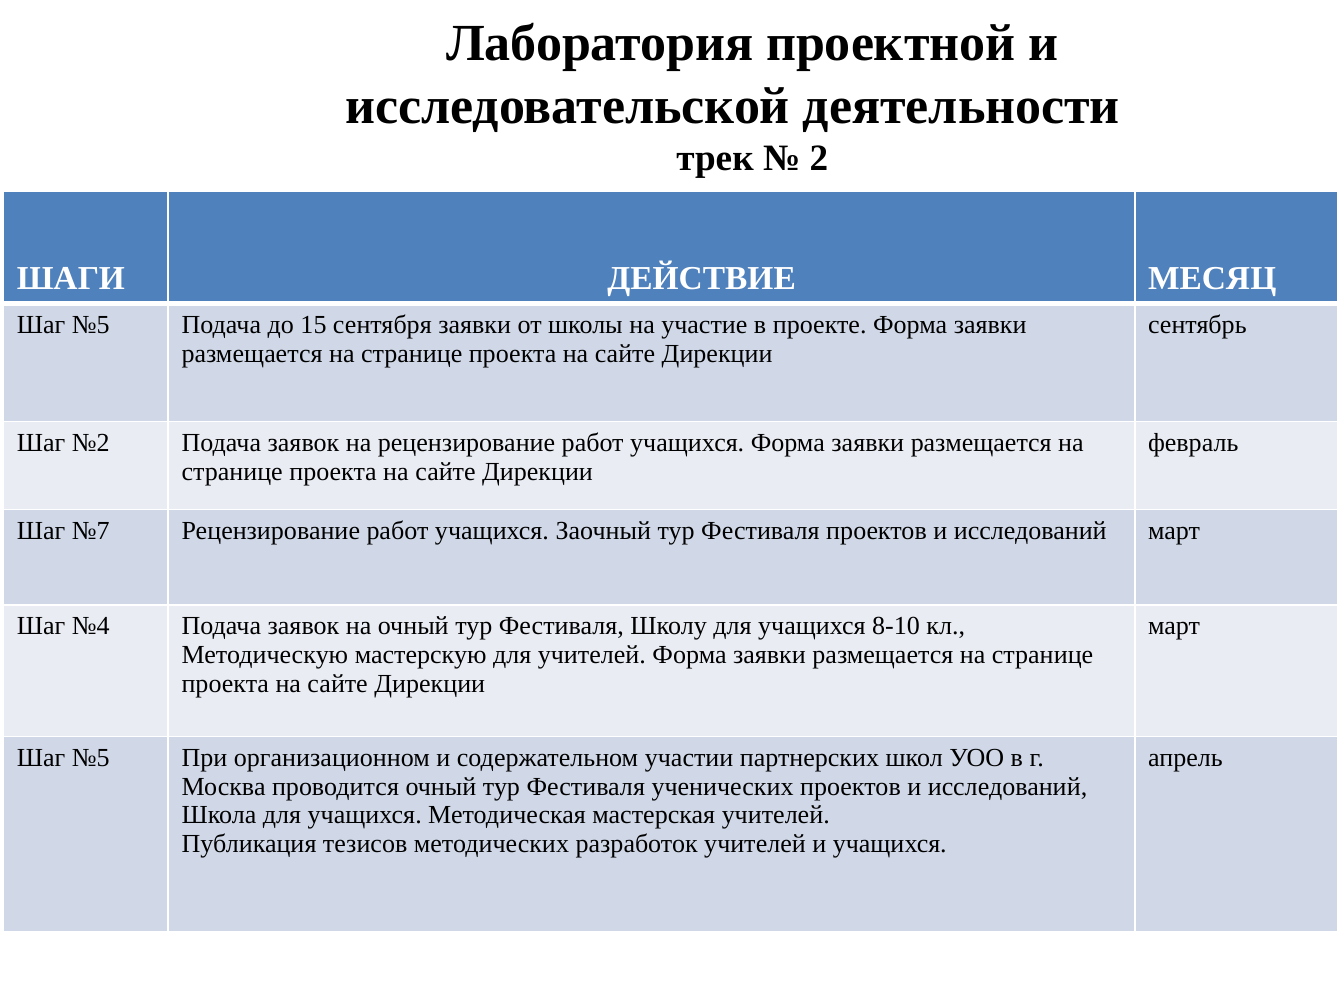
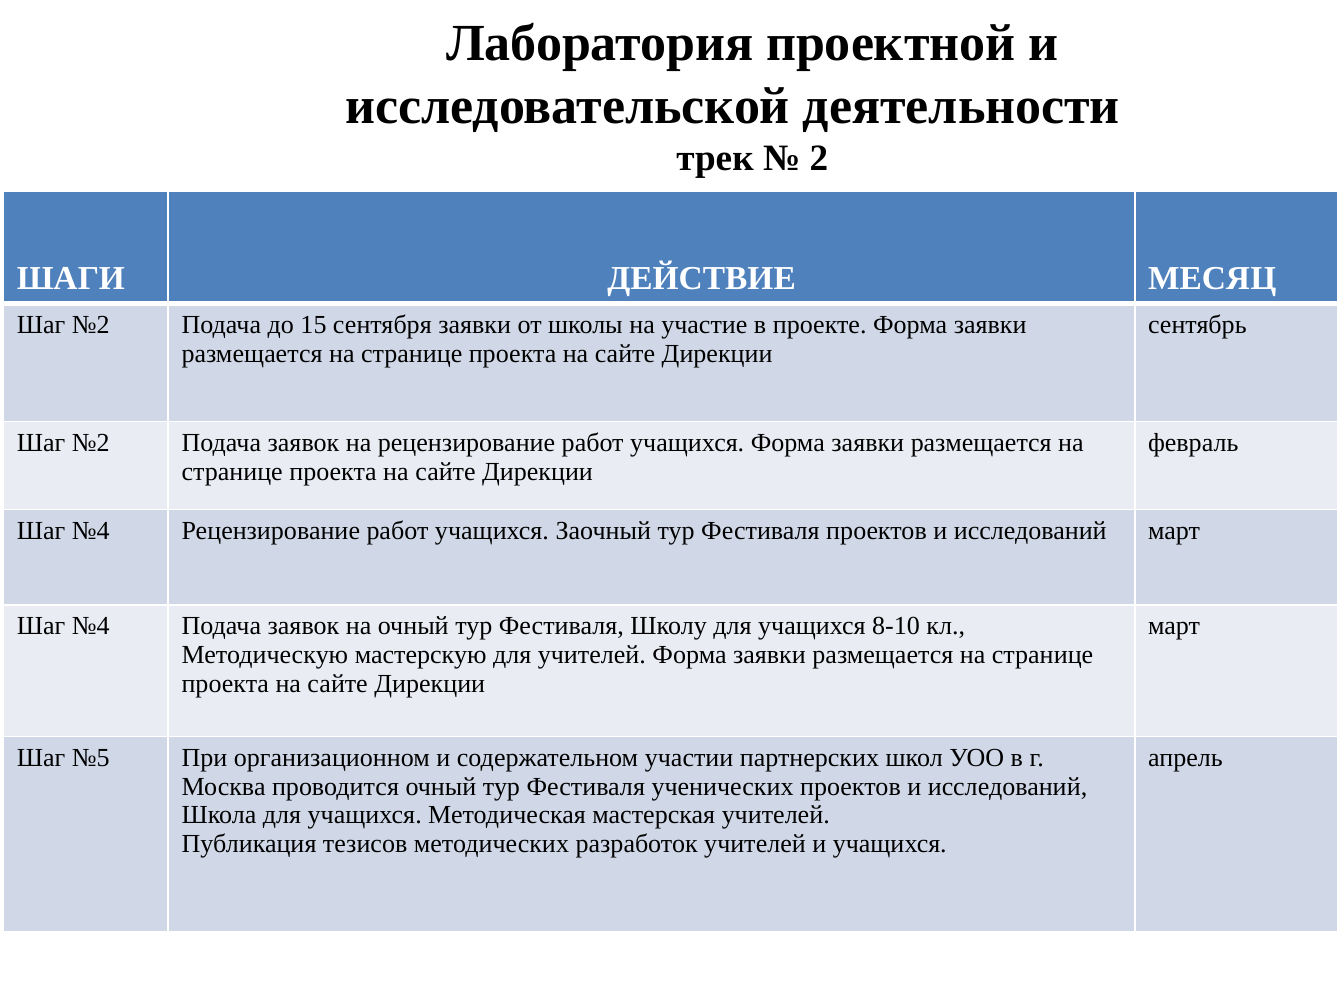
№5 at (91, 325): №5 -> №2
№7 at (91, 531): №7 -> №4
